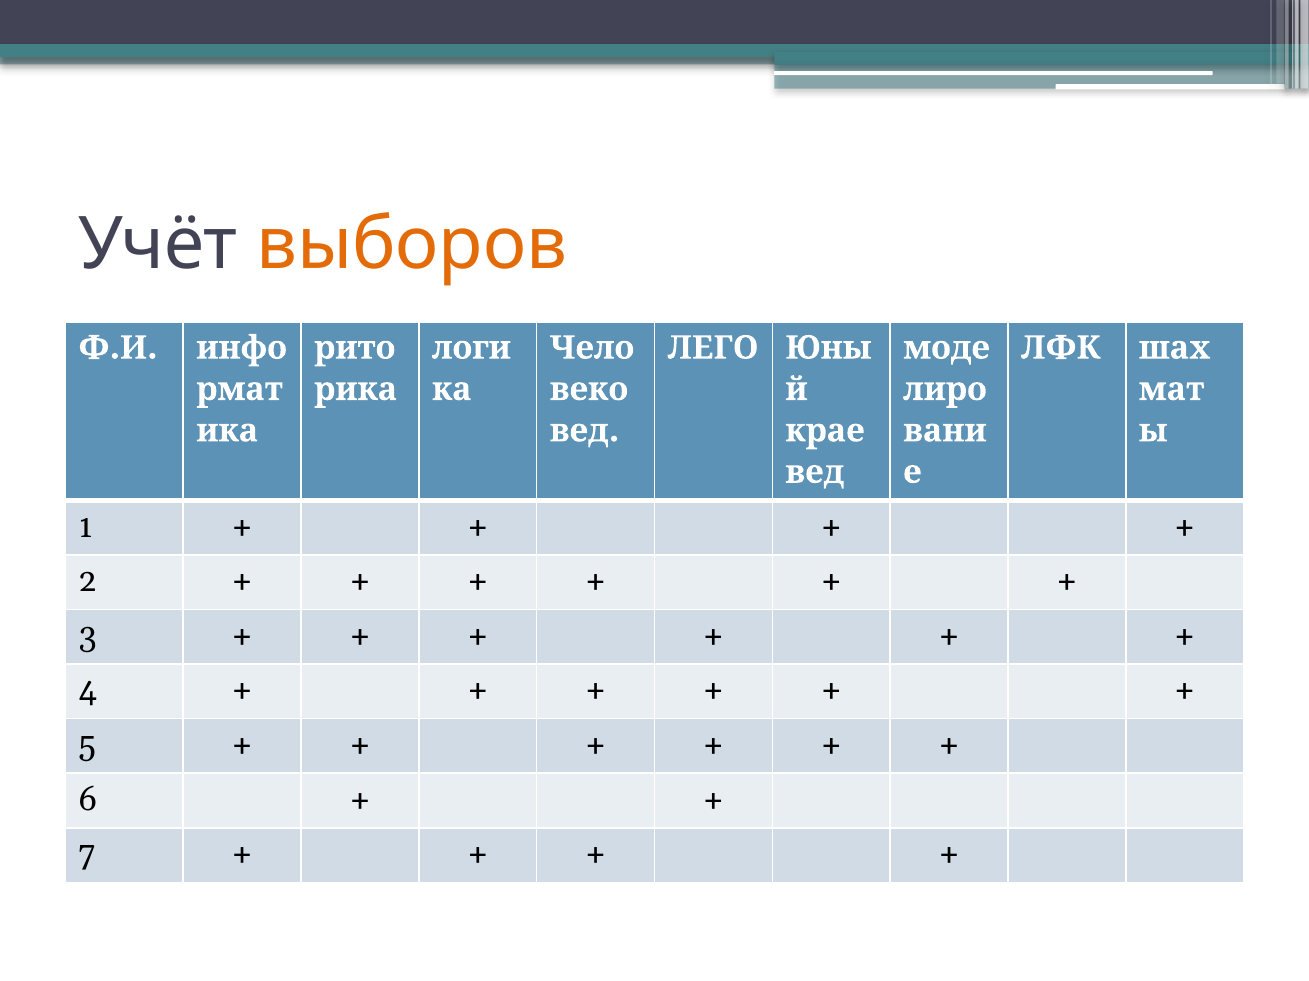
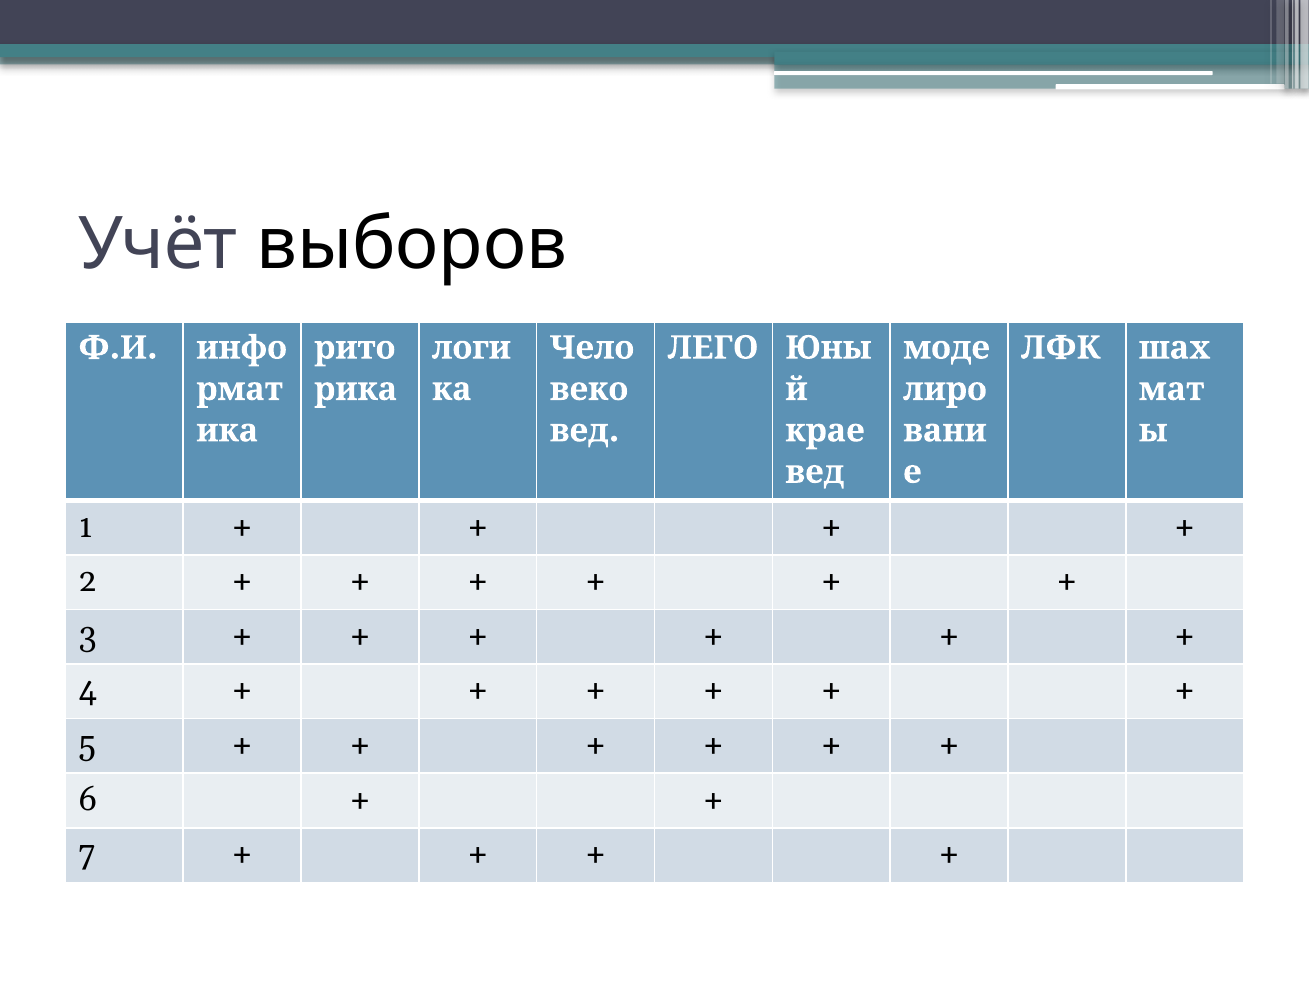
выборов colour: orange -> black
